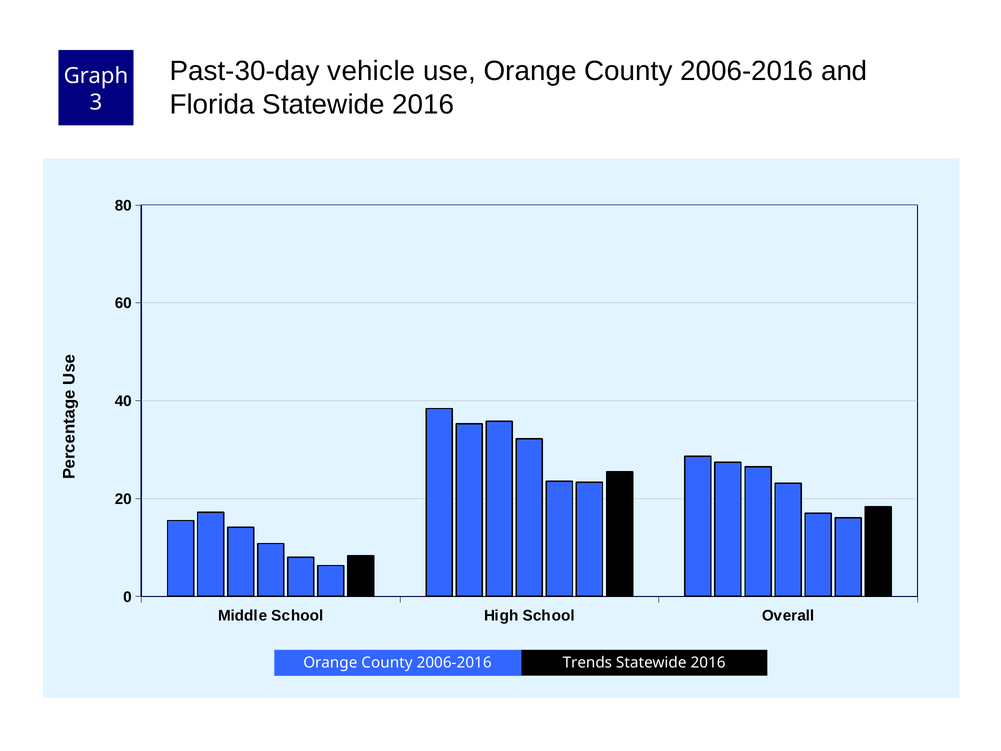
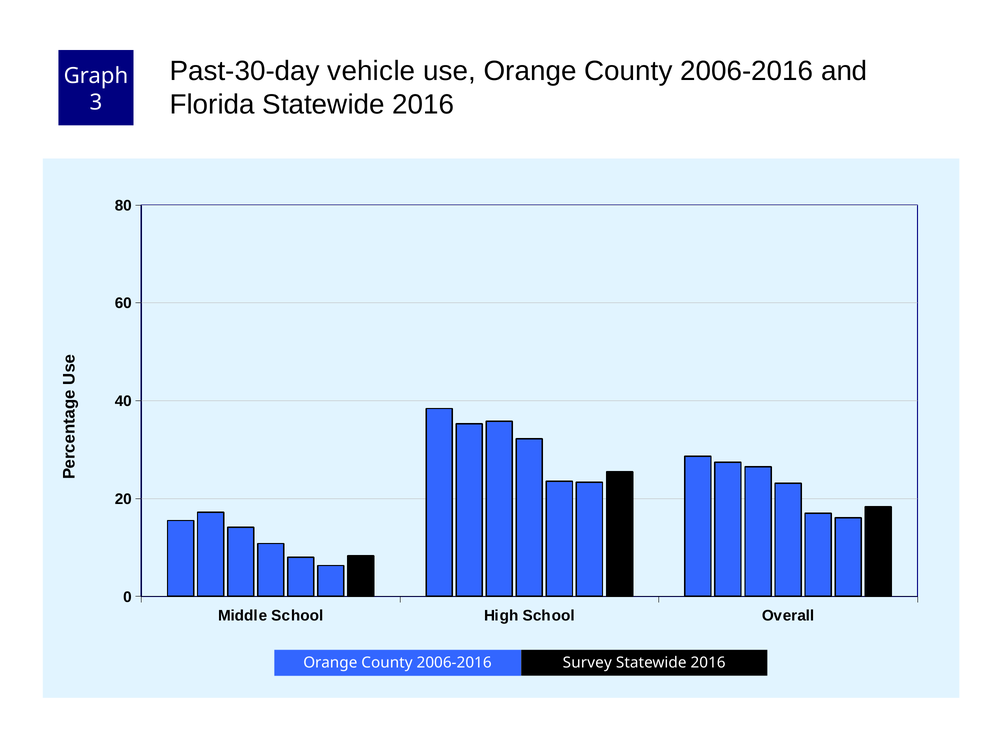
Trends: Trends -> Survey
